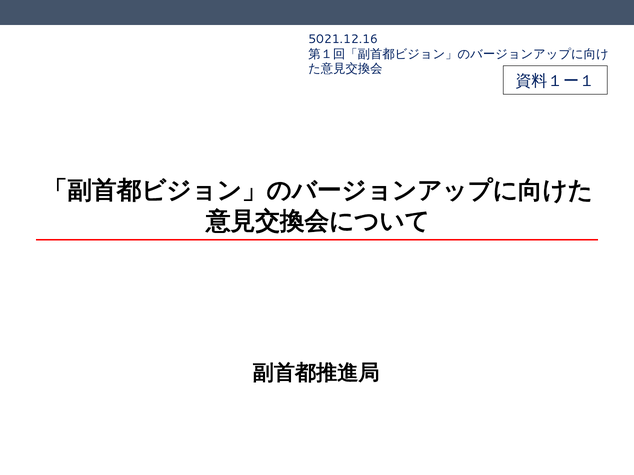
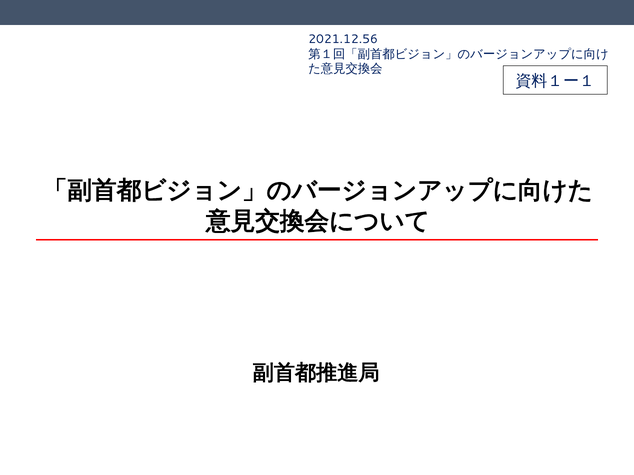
5021.12.16: 5021.12.16 -> 2021.12.56
